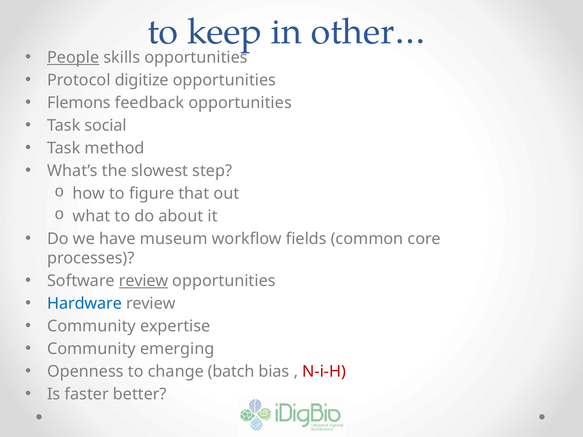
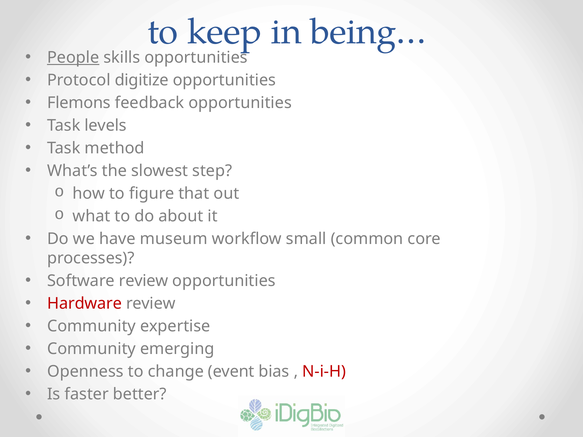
other…: other… -> being…
social: social -> levels
fields: fields -> small
review at (144, 281) underline: present -> none
Hardware colour: blue -> red
batch: batch -> event
